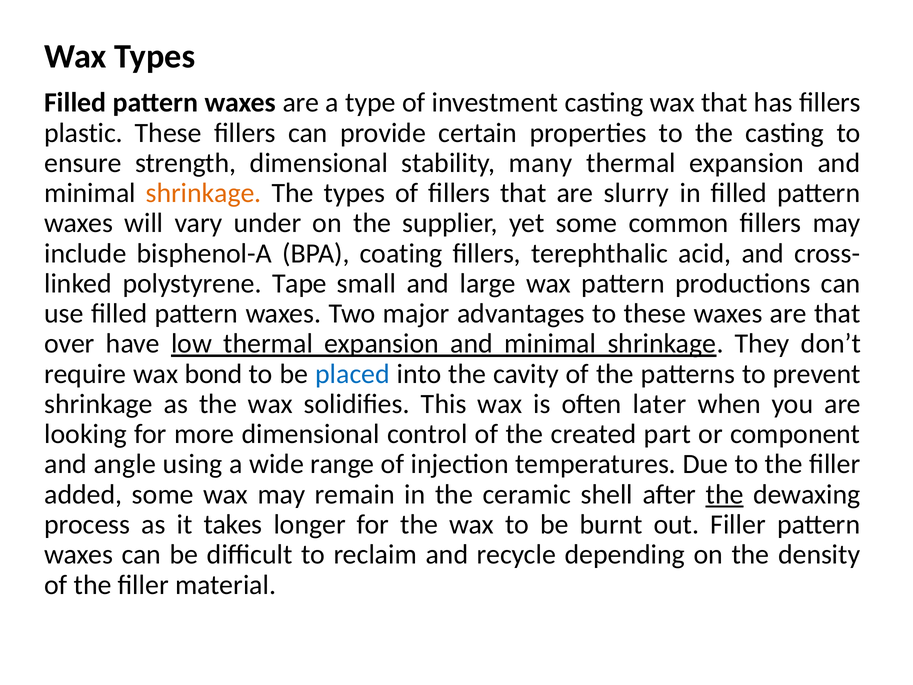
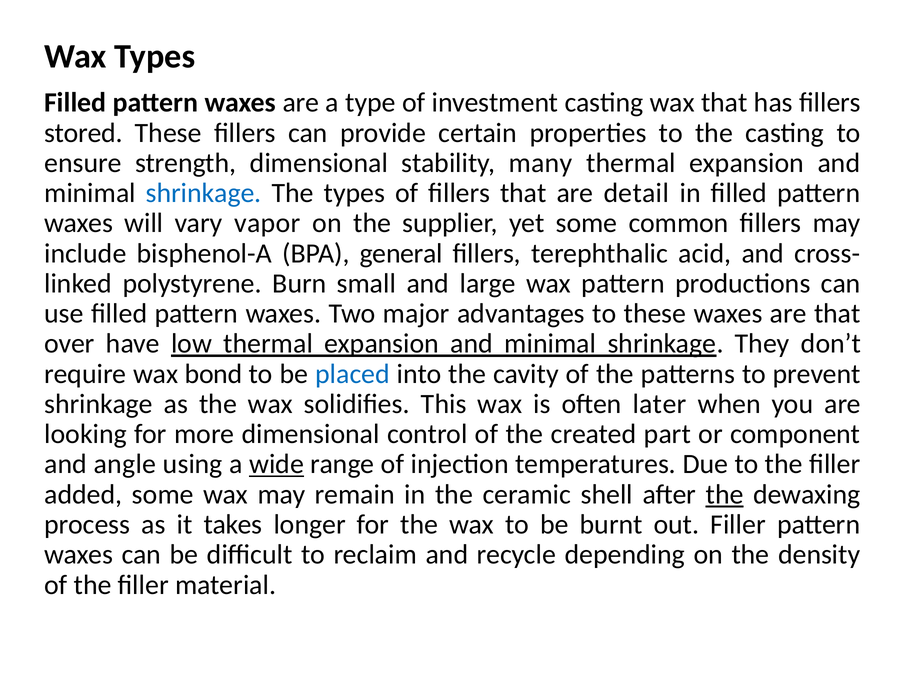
plastic: plastic -> stored
shrinkage at (204, 193) colour: orange -> blue
slurry: slurry -> detail
under: under -> vapor
coating: coating -> general
Tape: Tape -> Burn
wide underline: none -> present
